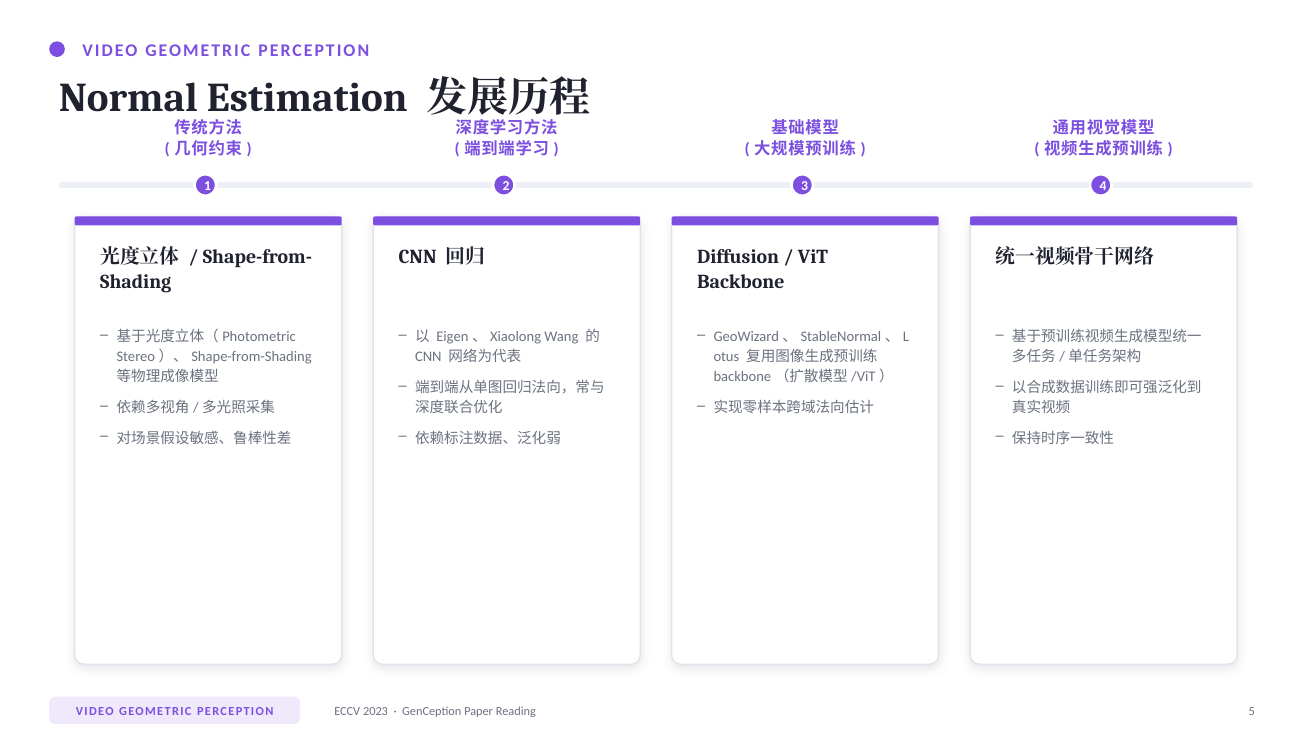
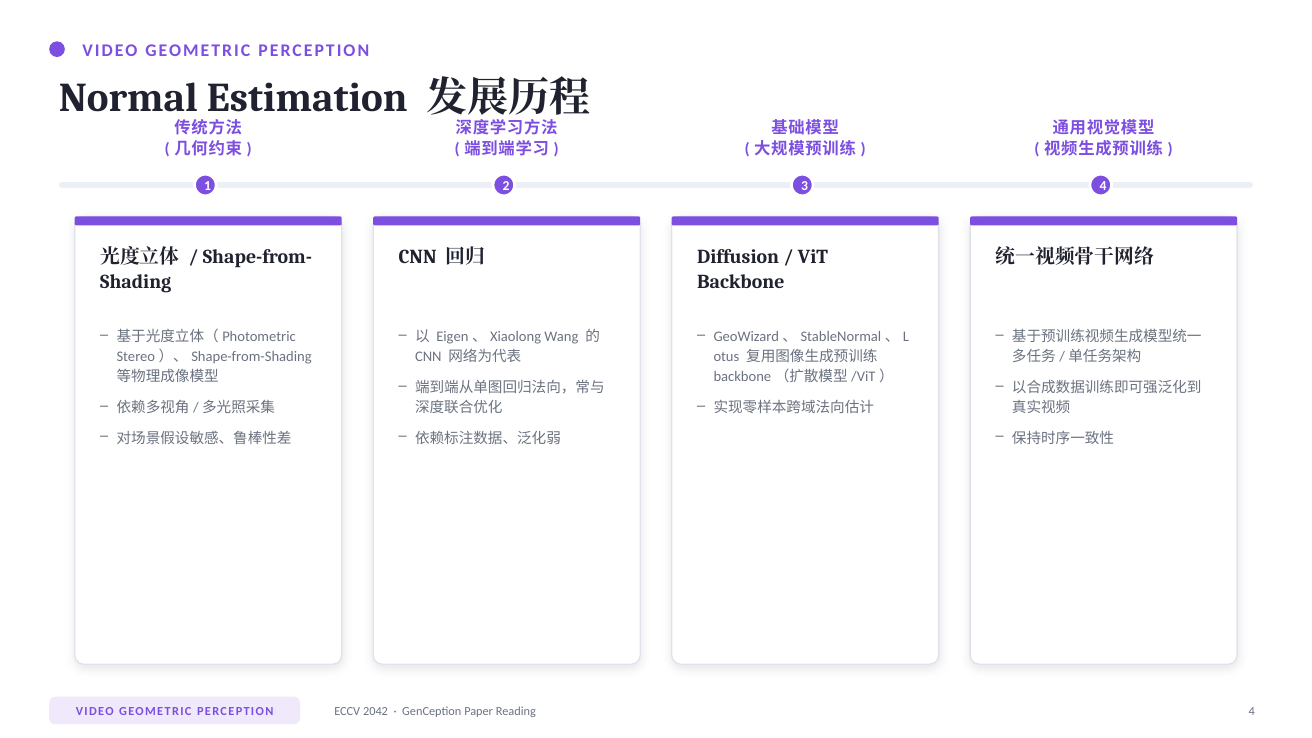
2023: 2023 -> 2042
Reading 5: 5 -> 4
